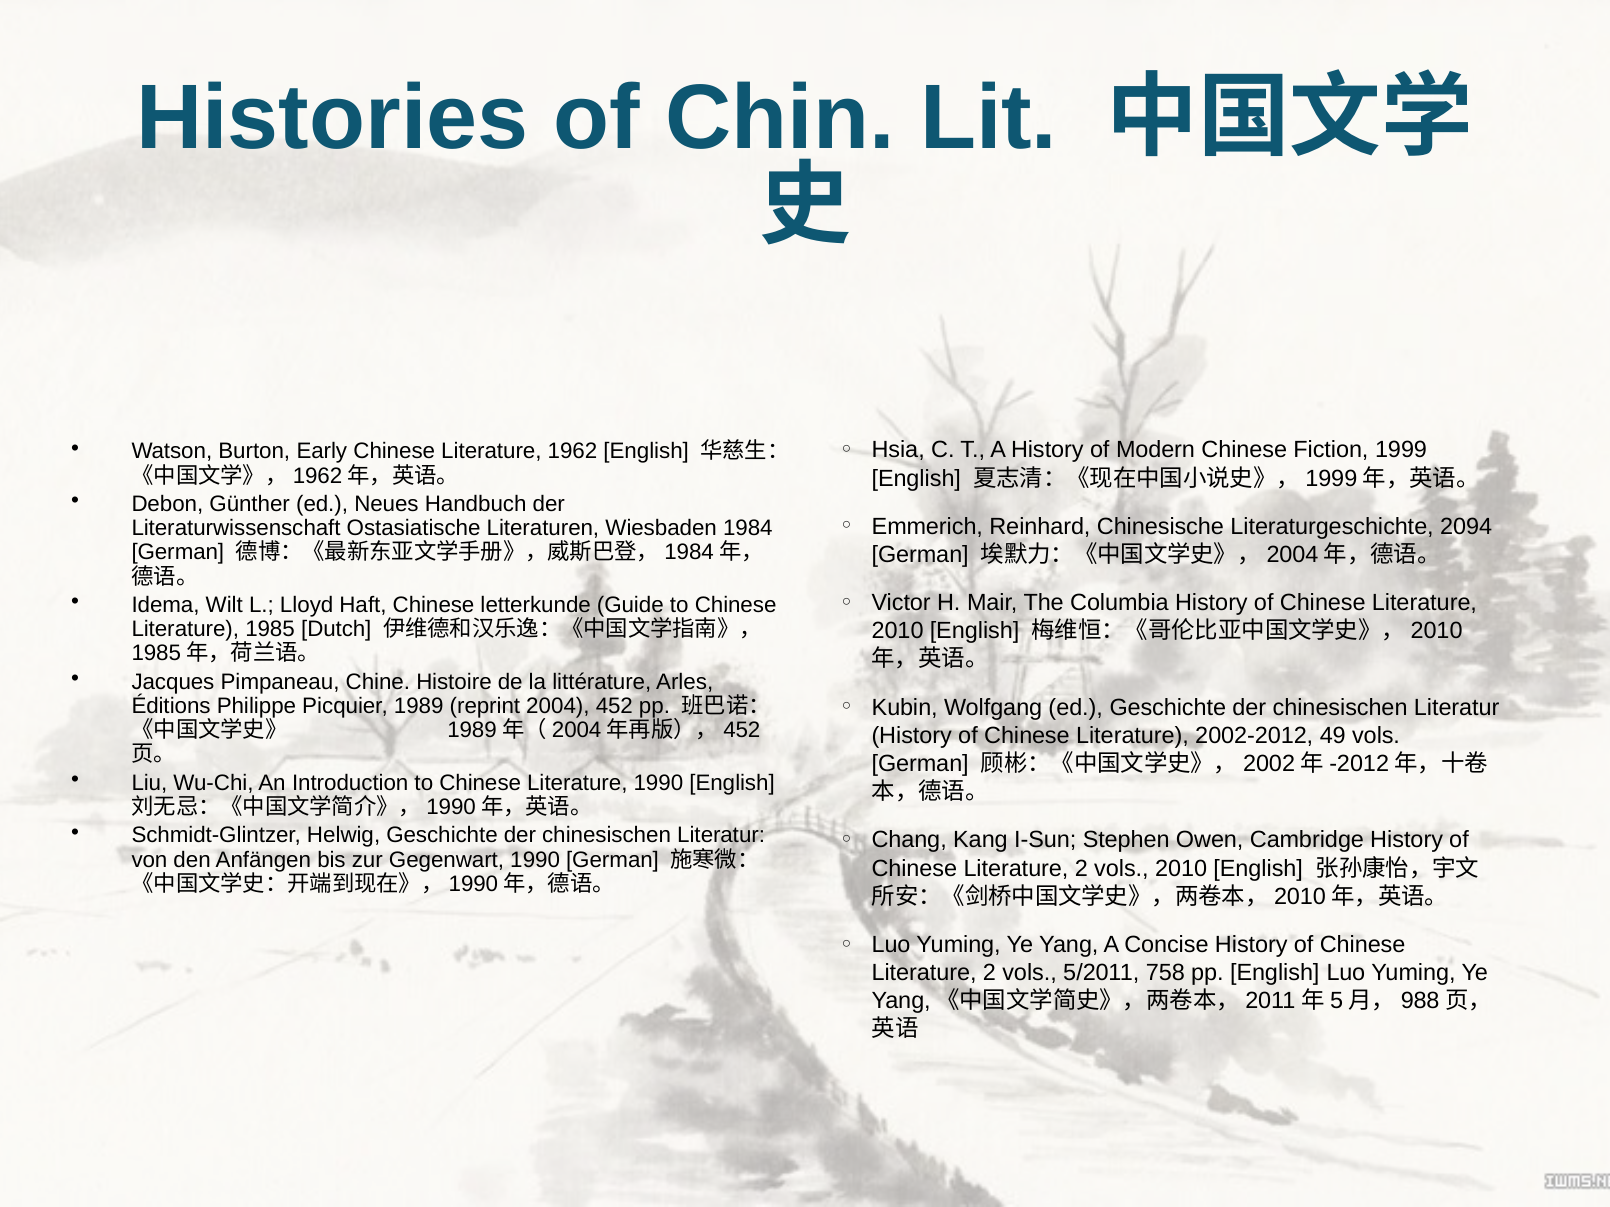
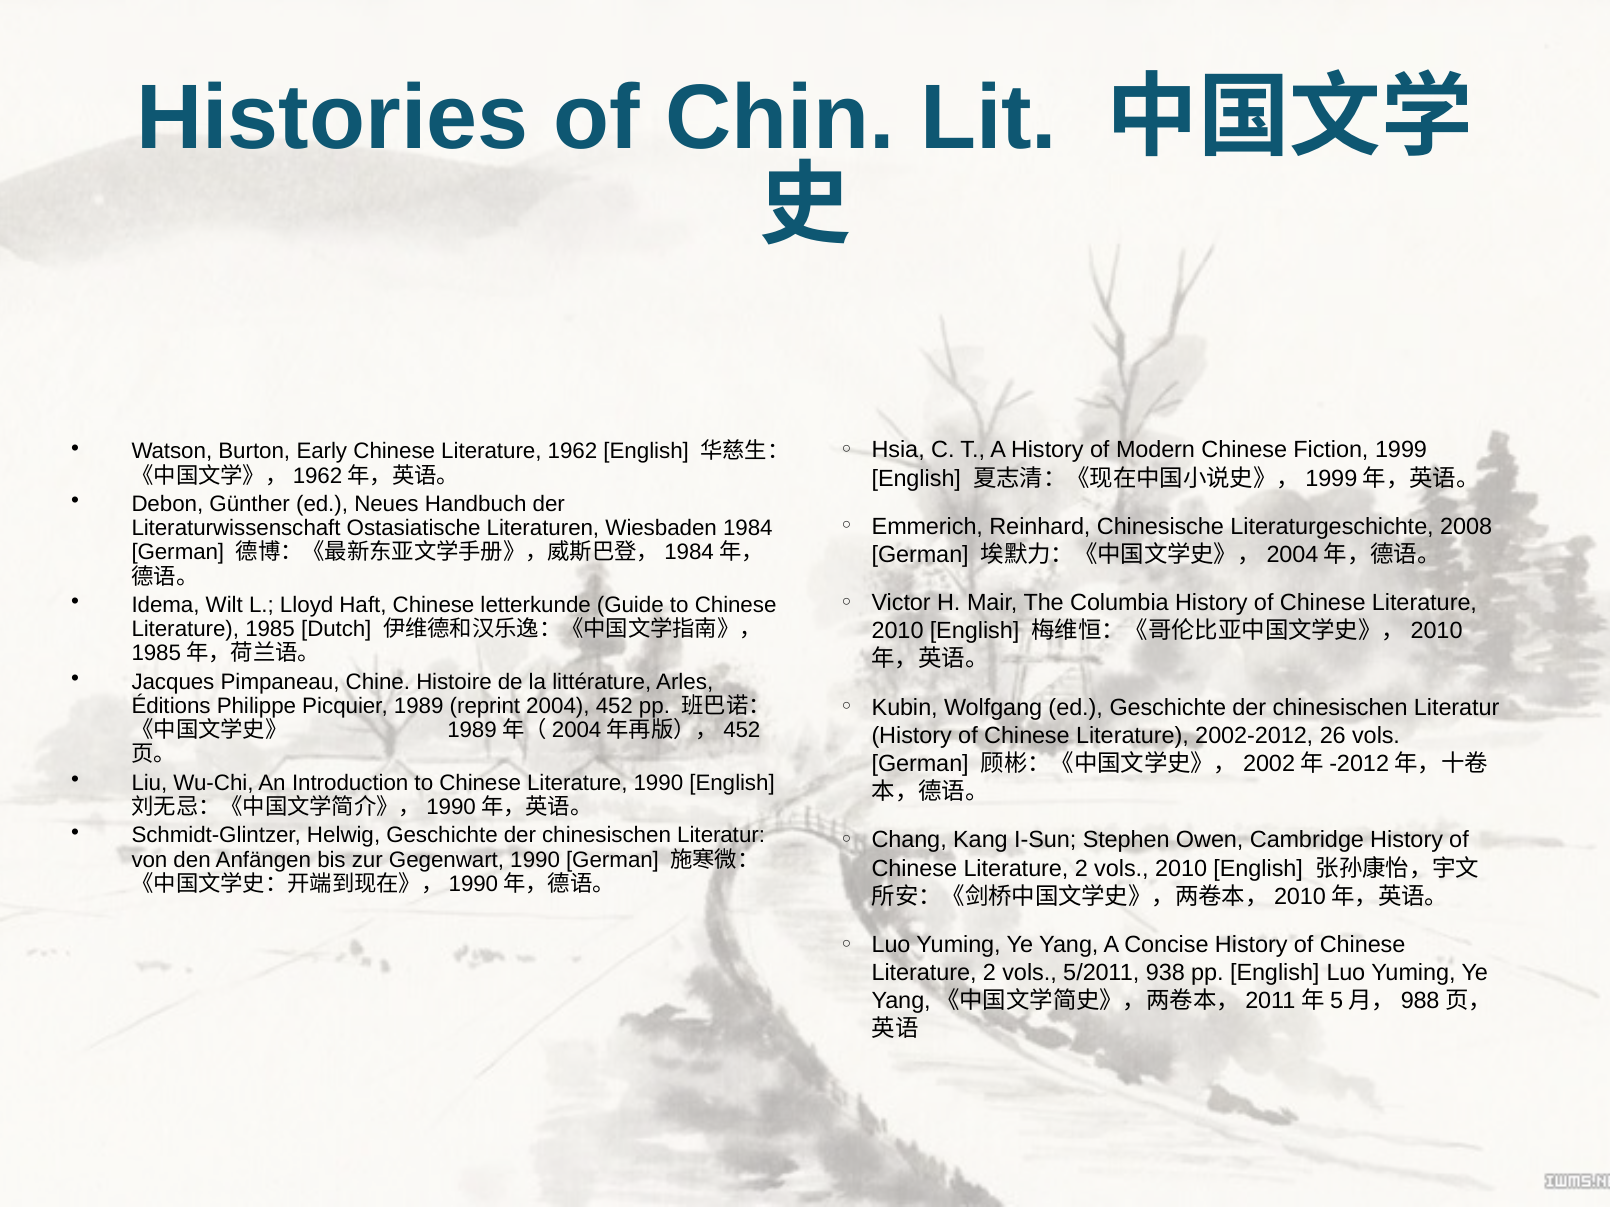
2094: 2094 -> 2008
49: 49 -> 26
758: 758 -> 938
